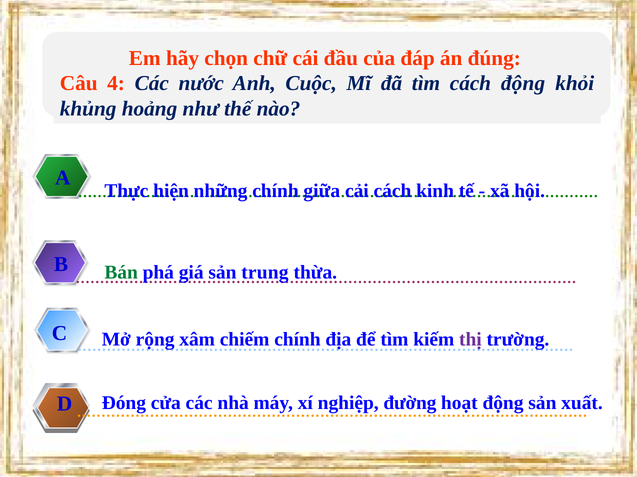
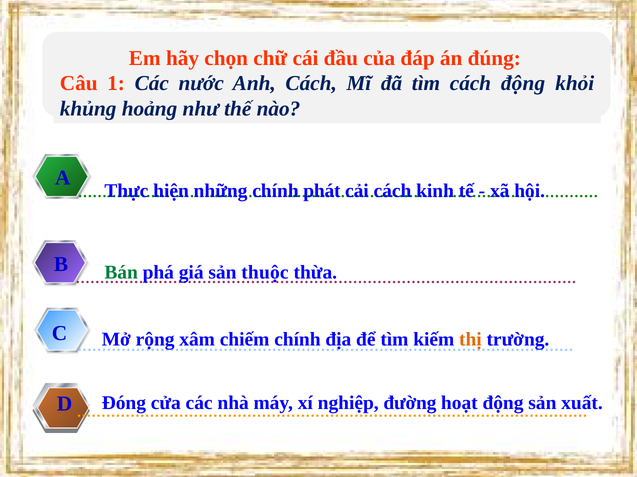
4: 4 -> 1
Anh Cuộc: Cuộc -> Cách
giữa: giữa -> phát
trung: trung -> thuộc
thị colour: purple -> orange
